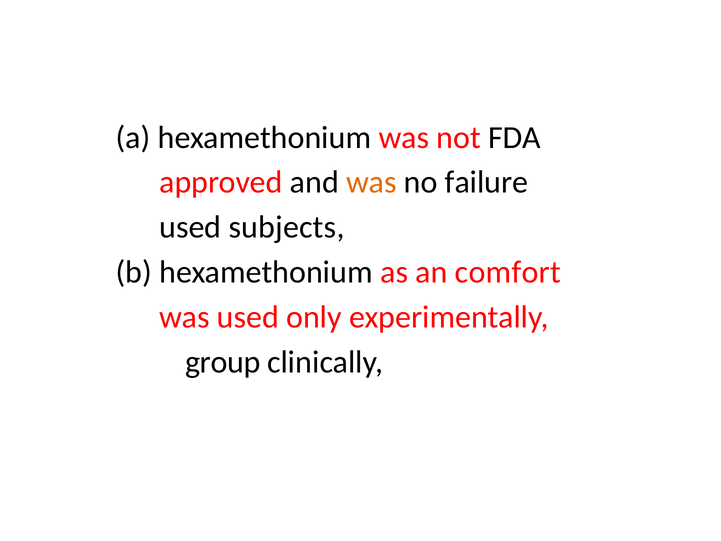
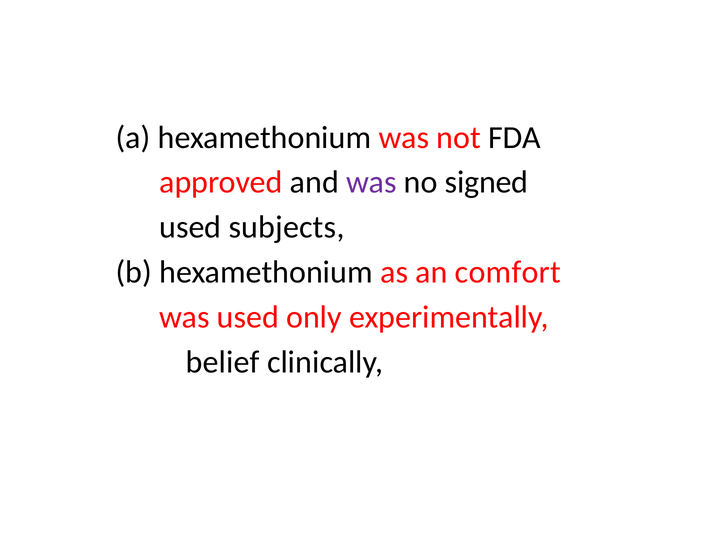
was at (371, 182) colour: orange -> purple
failure: failure -> signed
group: group -> belief
